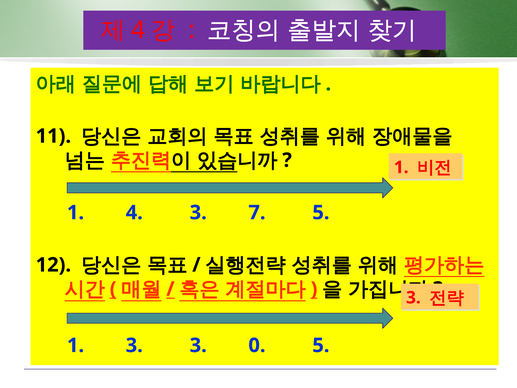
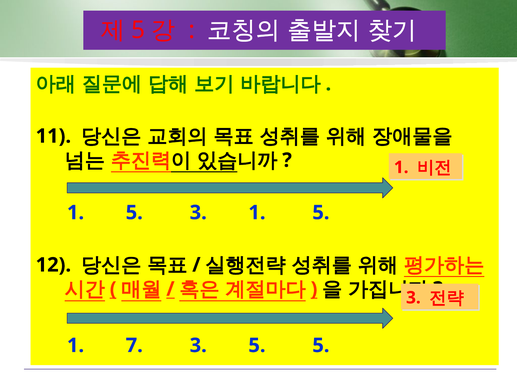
4 at (138, 30): 4 -> 5
4 at (134, 212): 4 -> 5
3 7: 7 -> 1
1 3: 3 -> 7
3 0: 0 -> 5
